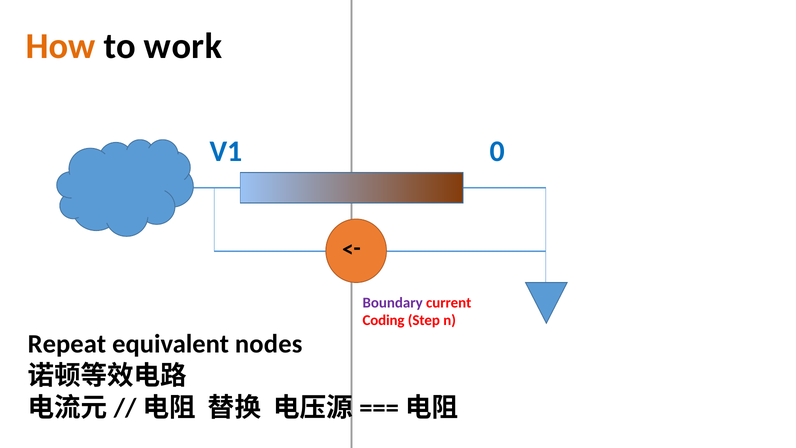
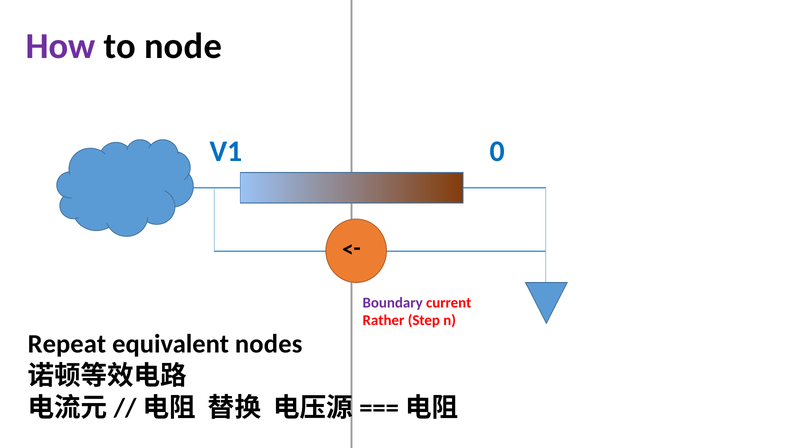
How colour: orange -> purple
work: work -> node
Coding: Coding -> Rather
